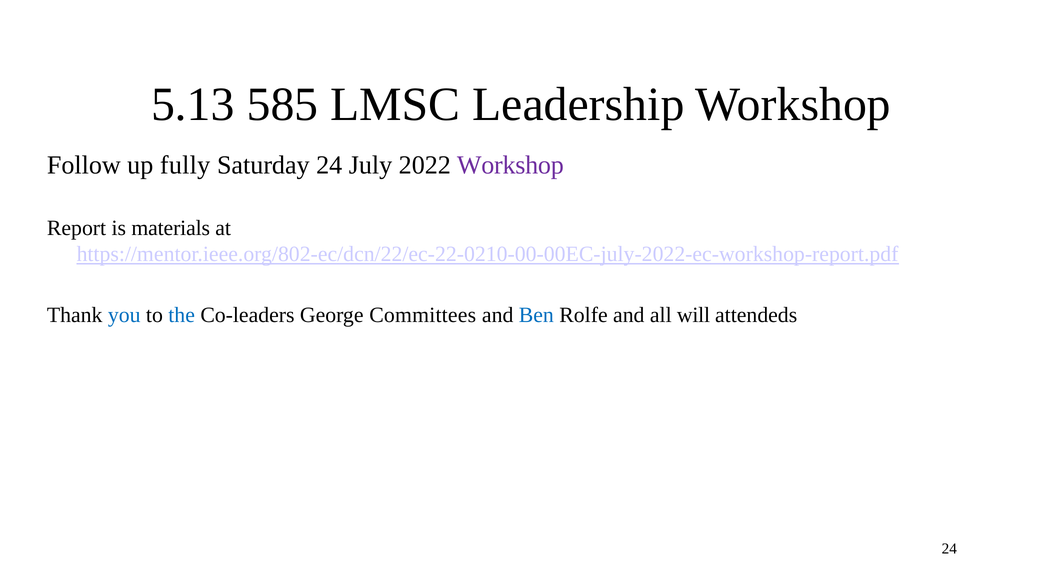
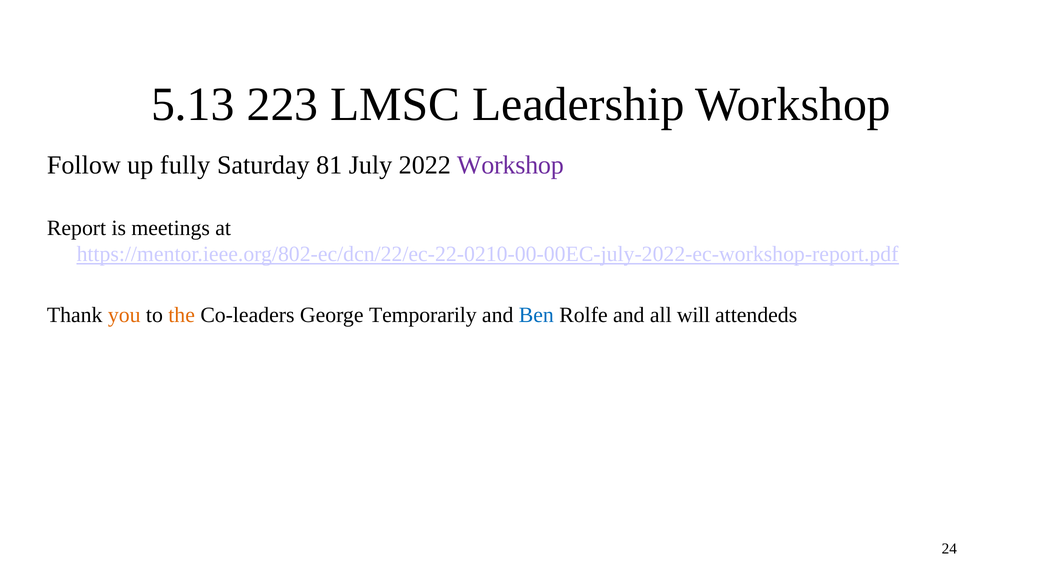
585: 585 -> 223
Saturday 24: 24 -> 81
materials: materials -> meetings
you colour: blue -> orange
the colour: blue -> orange
Committees: Committees -> Temporarily
